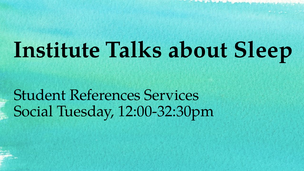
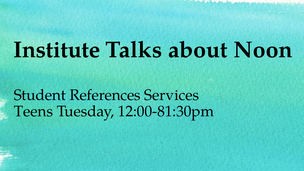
Sleep: Sleep -> Noon
Social: Social -> Teens
12:00-32:30pm: 12:00-32:30pm -> 12:00-81:30pm
